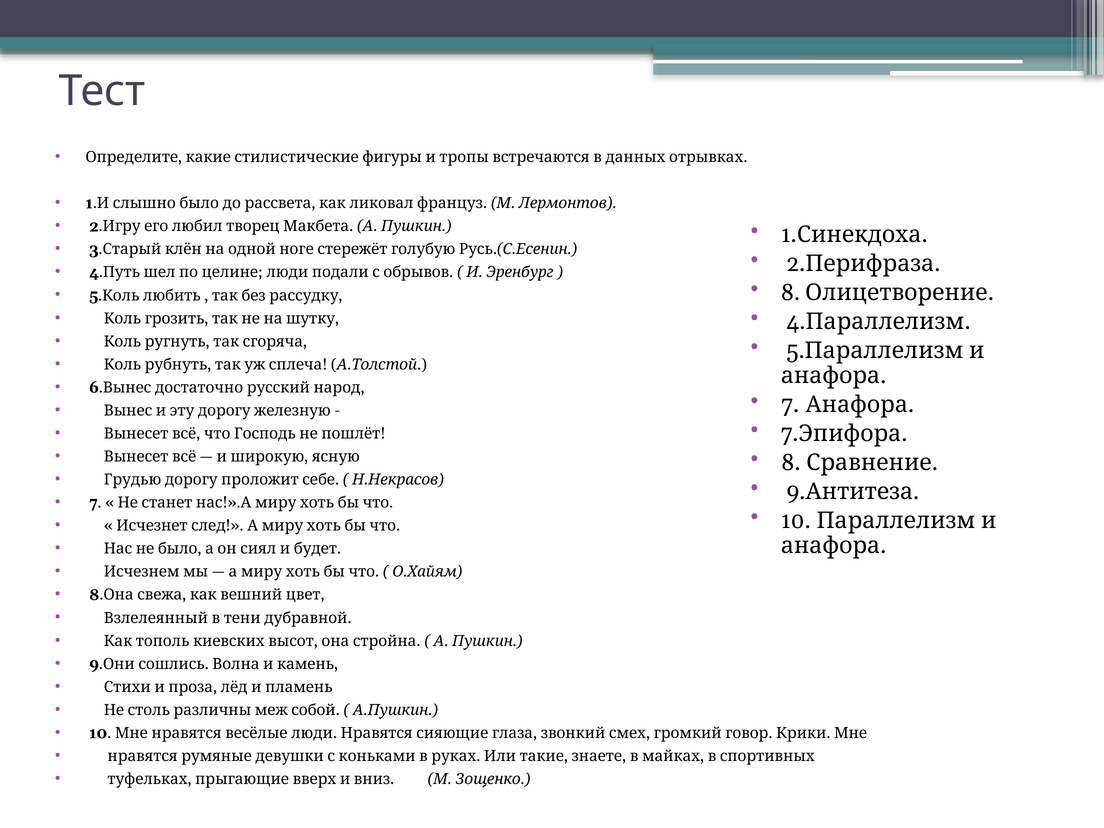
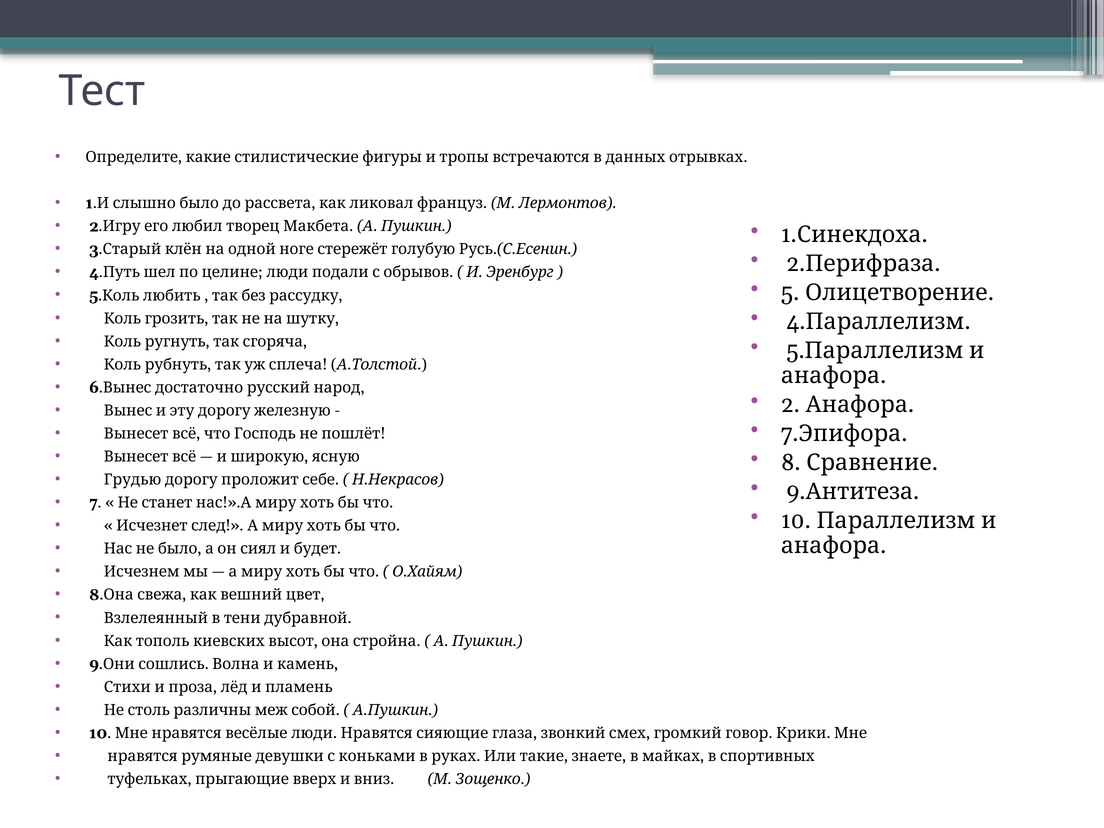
8 at (790, 293): 8 -> 5
7 at (790, 405): 7 -> 2
